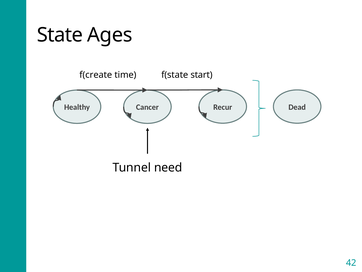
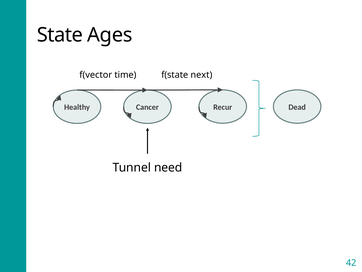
f(create: f(create -> f(vector
start: start -> next
